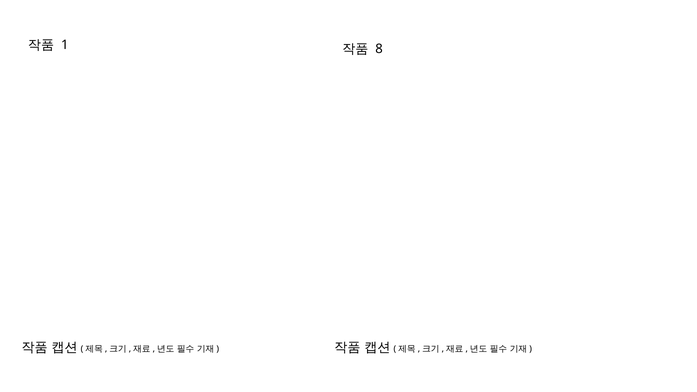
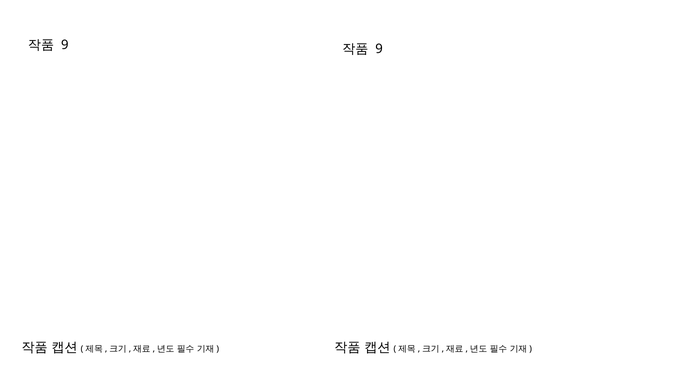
1 at (65, 45): 1 -> 9
8 at (379, 49): 8 -> 9
